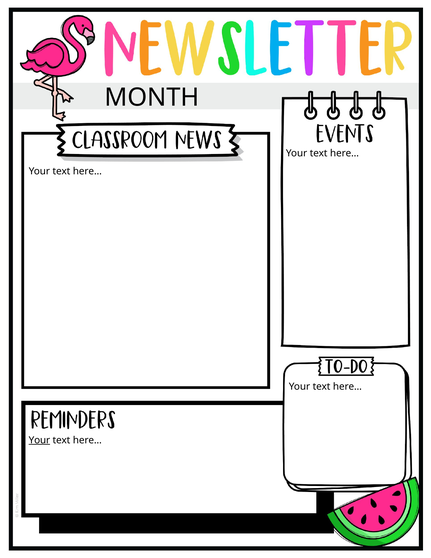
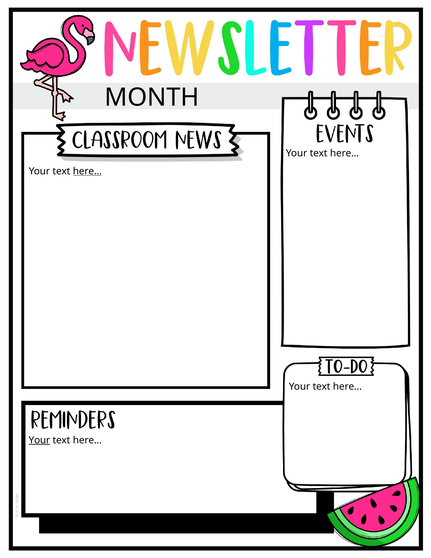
here… at (87, 171) underline: none -> present
